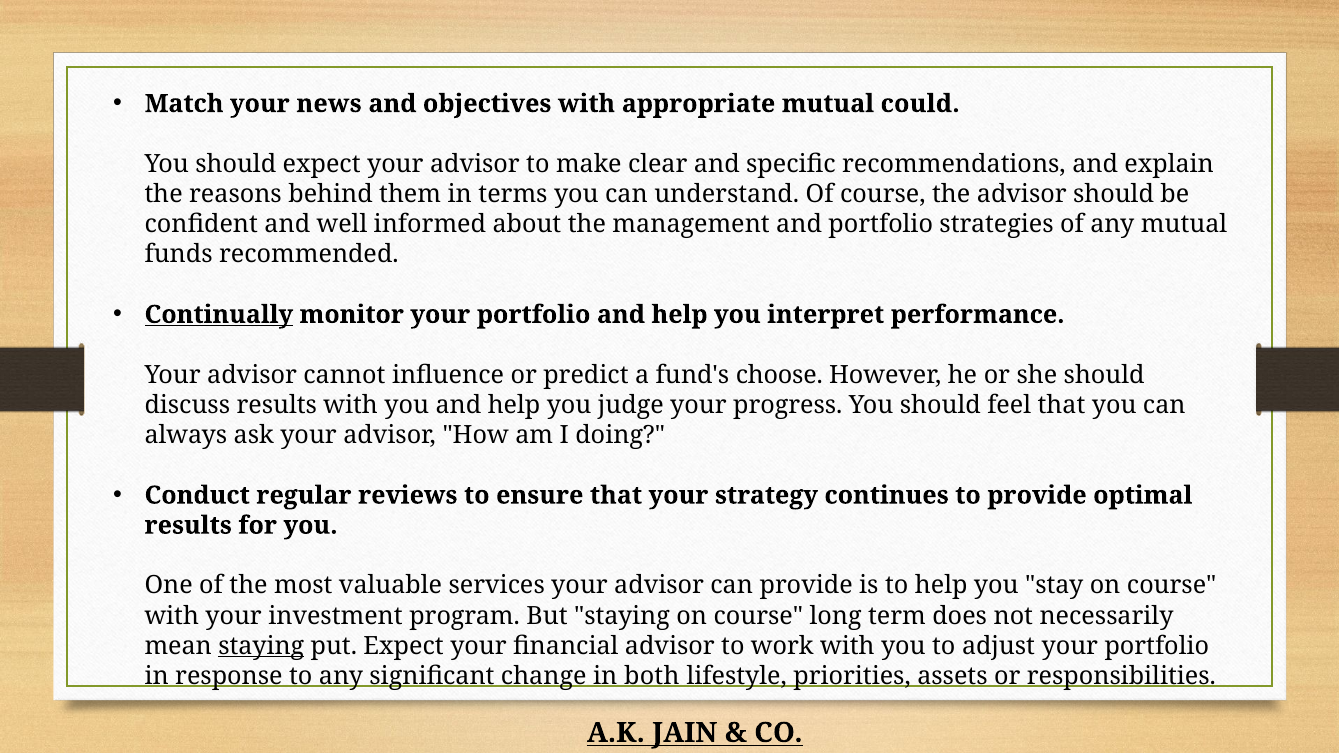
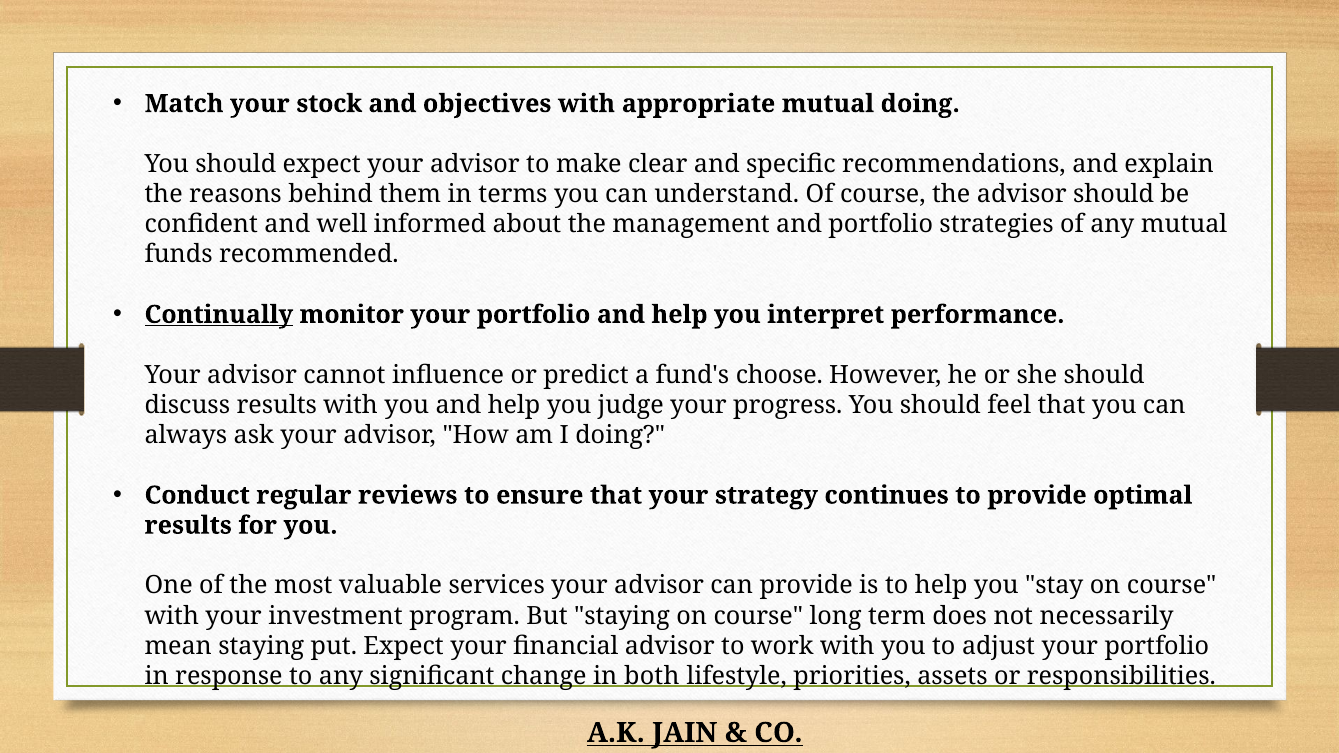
news: news -> stock
mutual could: could -> doing
staying at (261, 646) underline: present -> none
